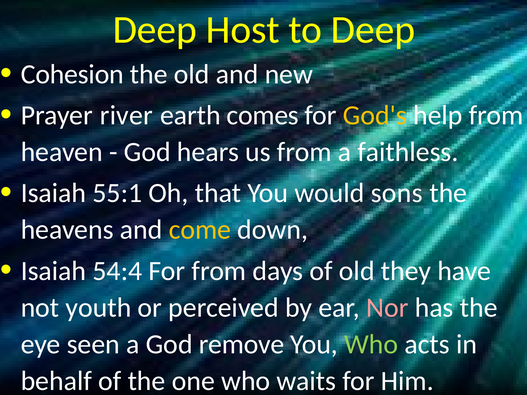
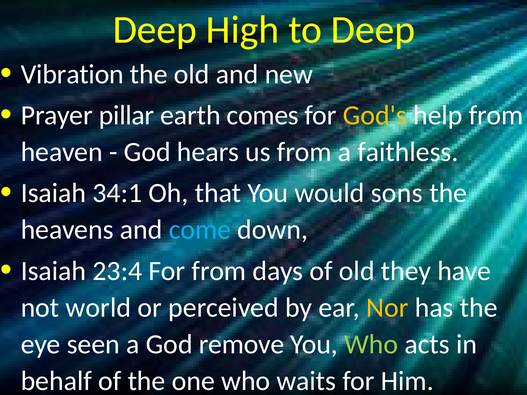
Host: Host -> High
Cohesion: Cohesion -> Vibration
river: river -> pillar
55:1: 55:1 -> 34:1
come colour: yellow -> light blue
54:4: 54:4 -> 23:4
youth: youth -> world
Nor colour: pink -> yellow
